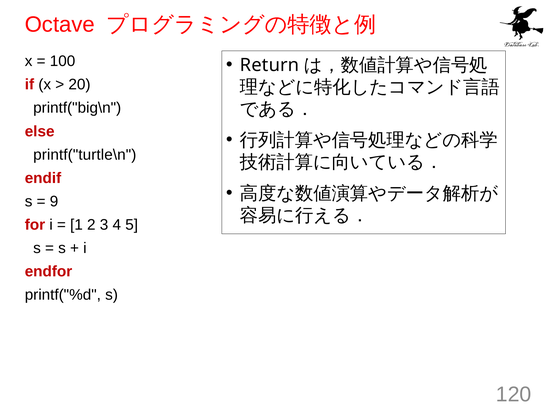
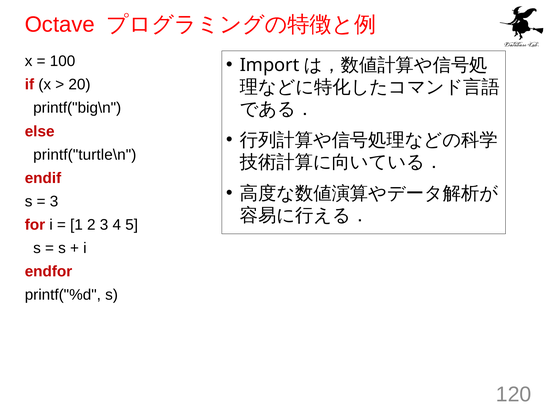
Return: Return -> Import
9 at (54, 201): 9 -> 3
